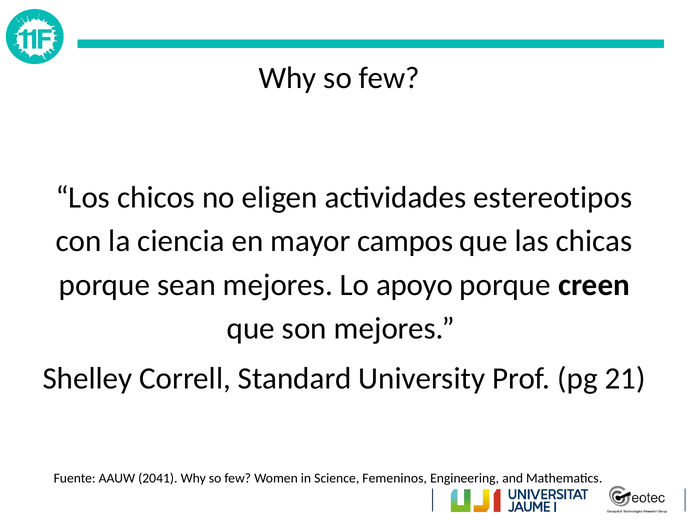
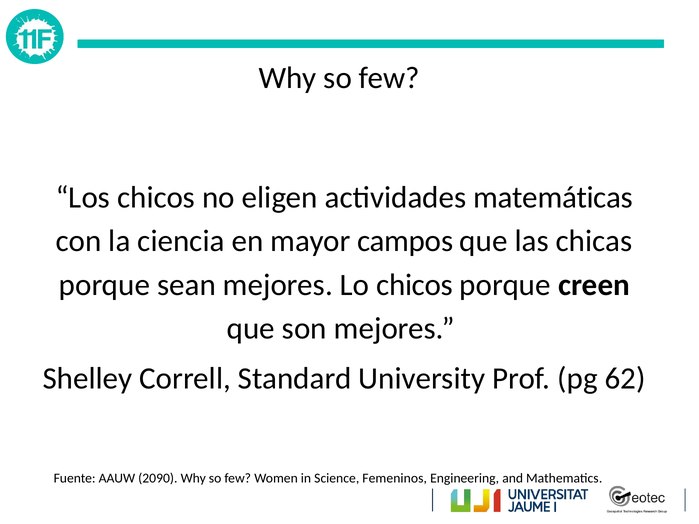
estereotipos: estereotipos -> matemáticas
Lo apoyo: apoyo -> chicos
21: 21 -> 62
2041: 2041 -> 2090
